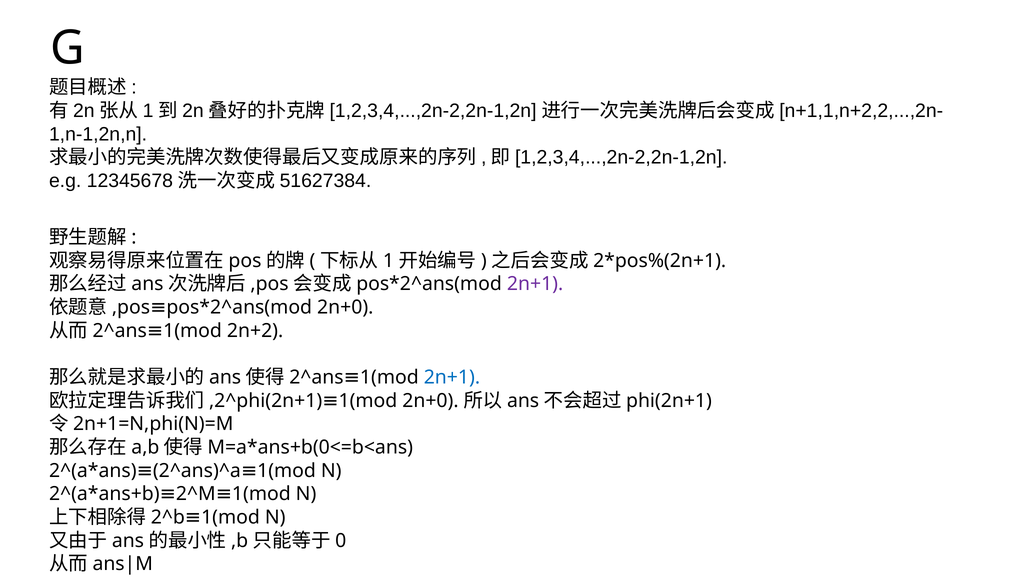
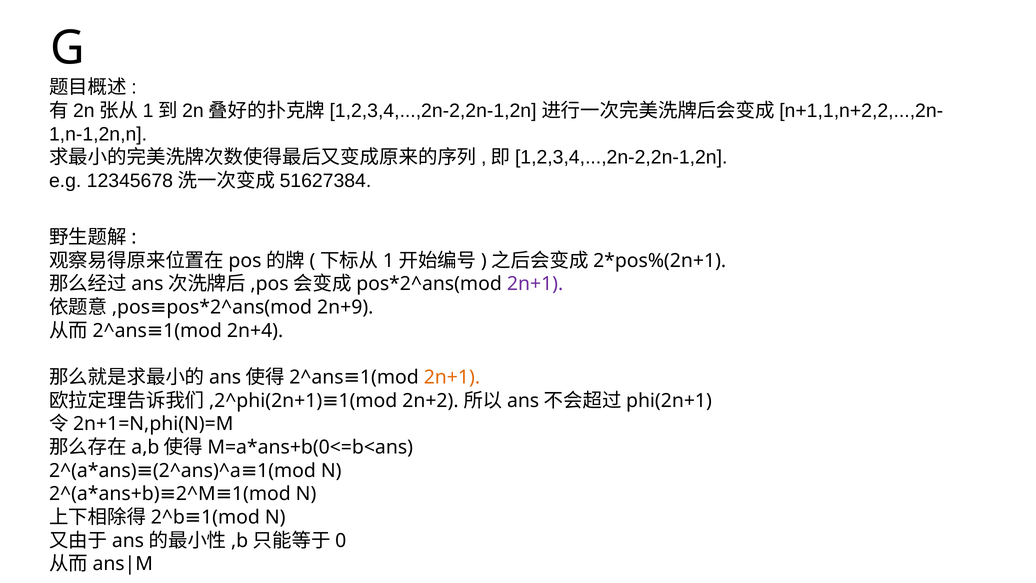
2n+0 at (345, 307): 2n+0 -> 2n+9
2n+2: 2n+2 -> 2n+4
2n+1 at (452, 377) colour: blue -> orange
2n+0 at (430, 401): 2n+0 -> 2n+2
